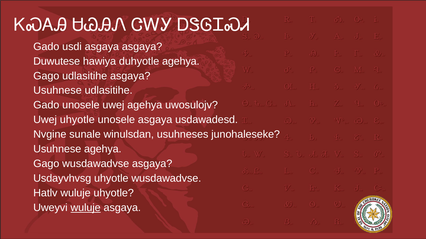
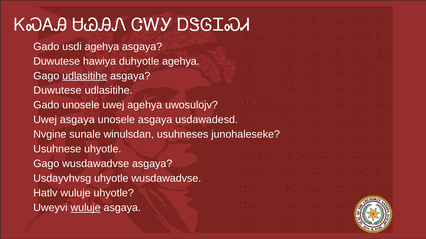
usdi asgaya: asgaya -> agehya
udlasitihe at (85, 76) underline: none -> present
Usuhnese at (57, 91): Usuhnese -> Duwutese
Uwej uhyotle: uhyotle -> asgaya
Usuhnese agehya: agehya -> uhyotle
